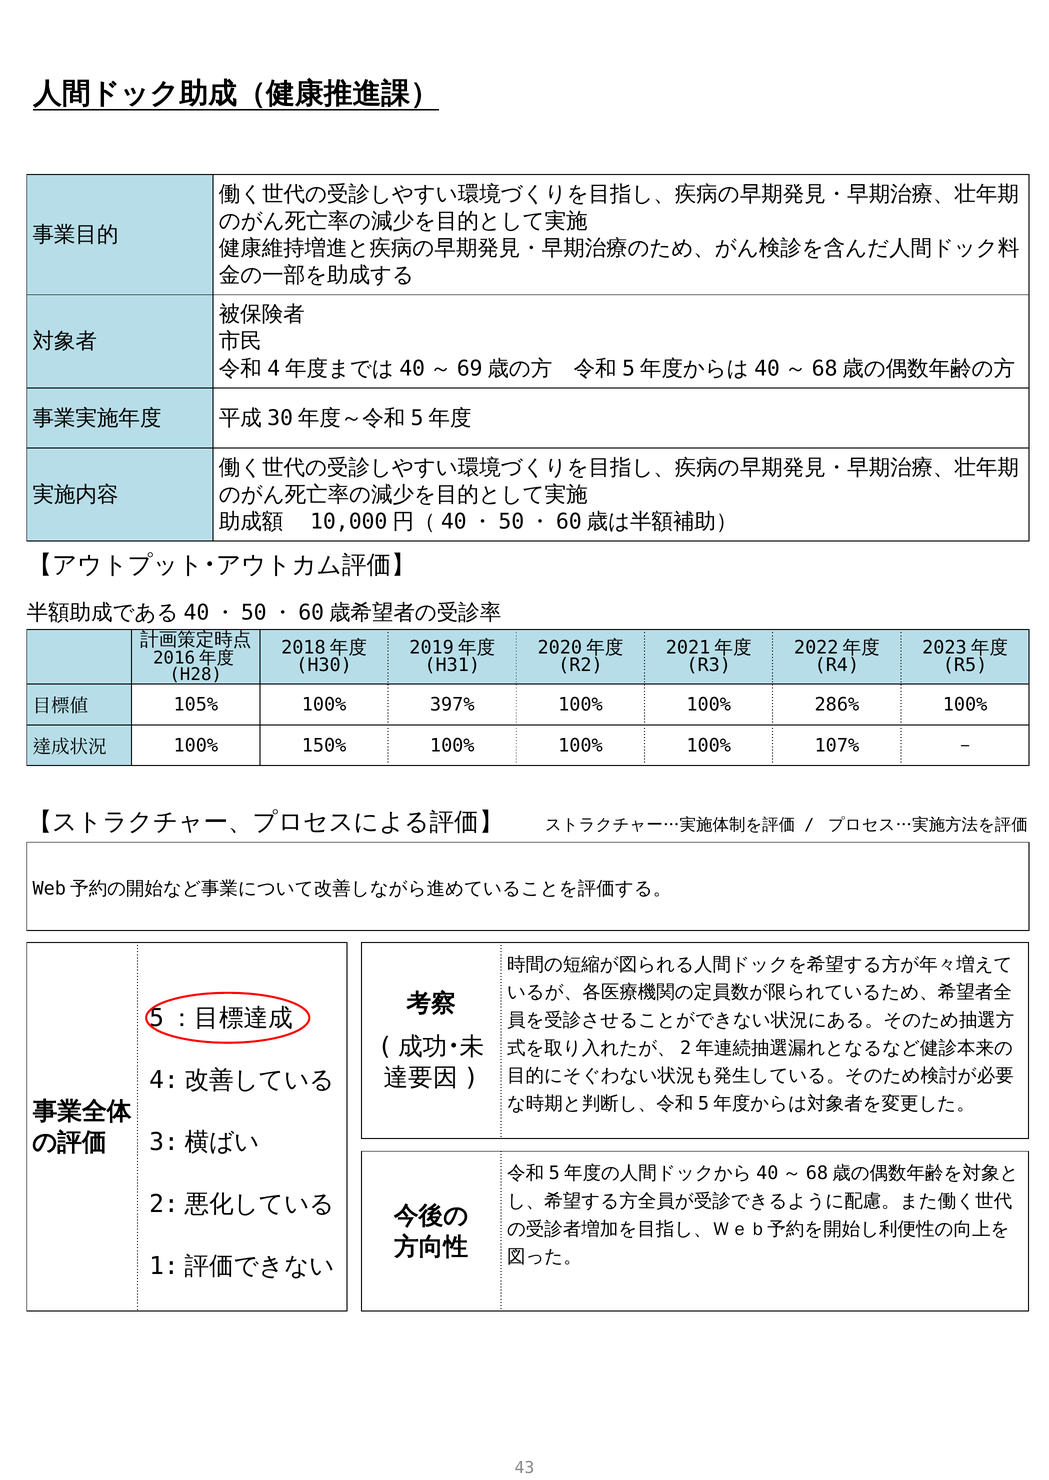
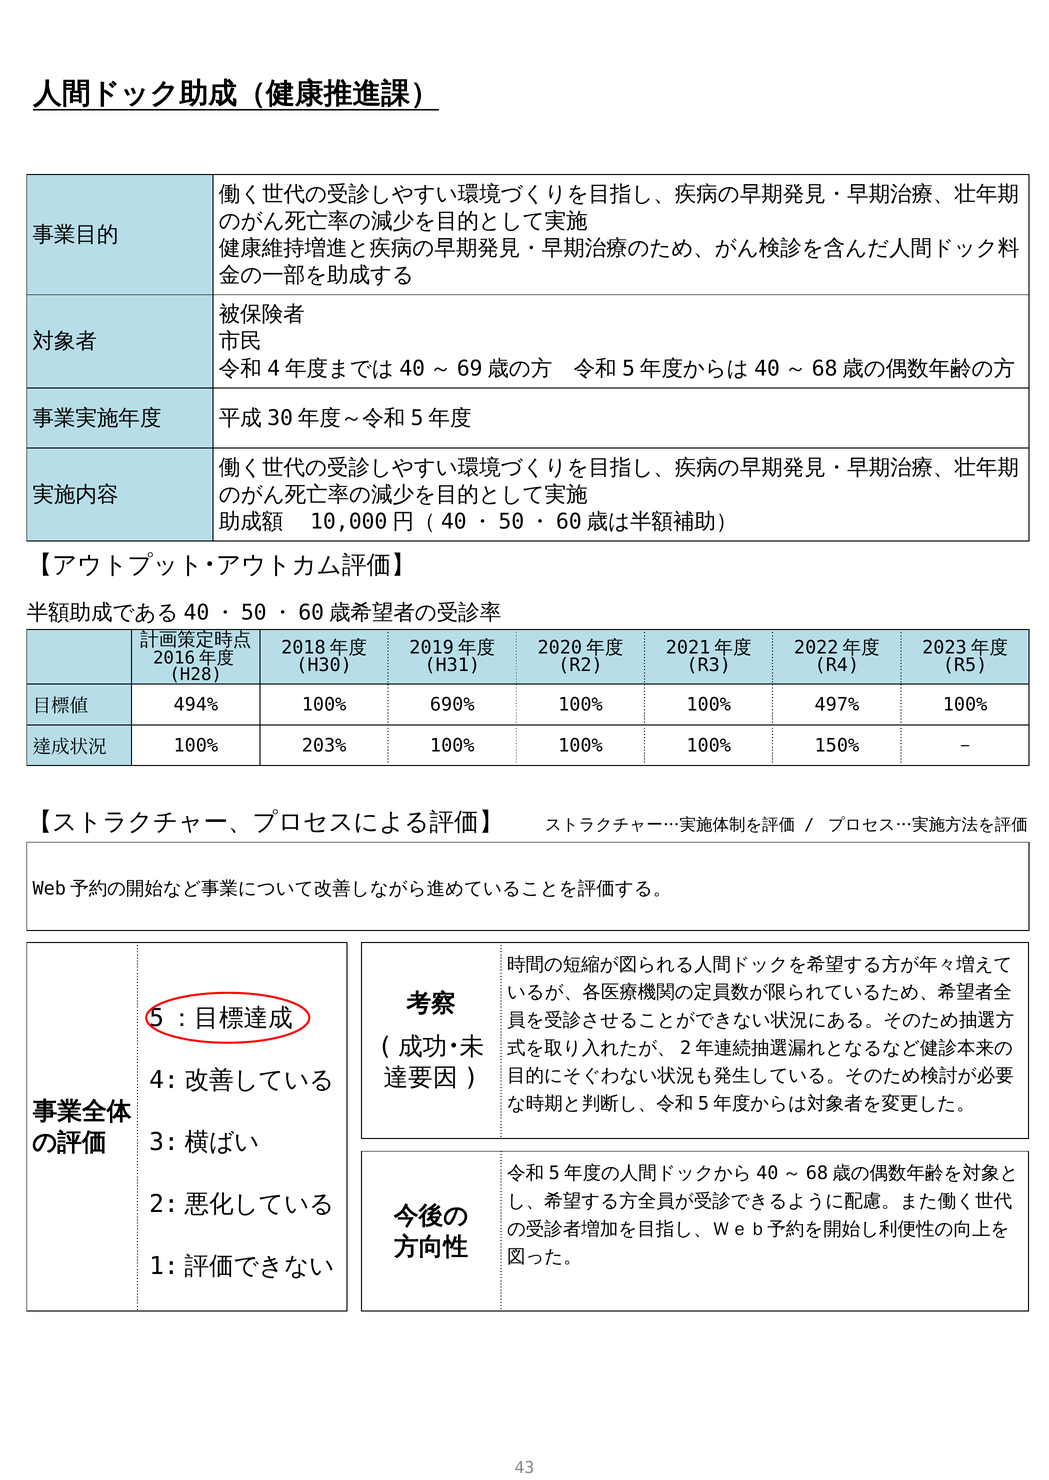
105%: 105% -> 494%
397%: 397% -> 690%
286%: 286% -> 497%
150%: 150% -> 203%
107%: 107% -> 150%
